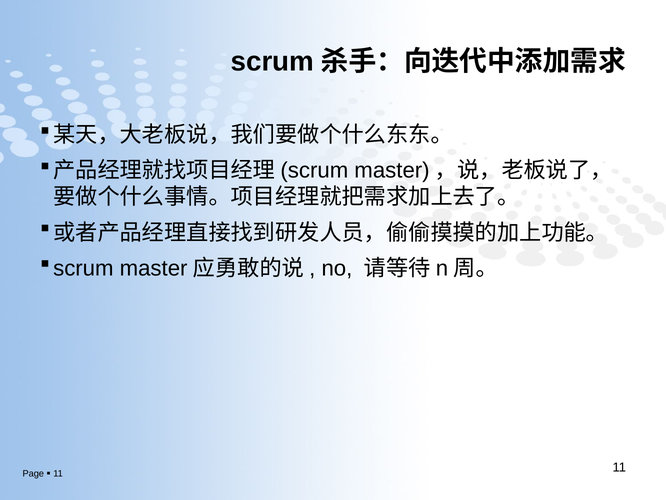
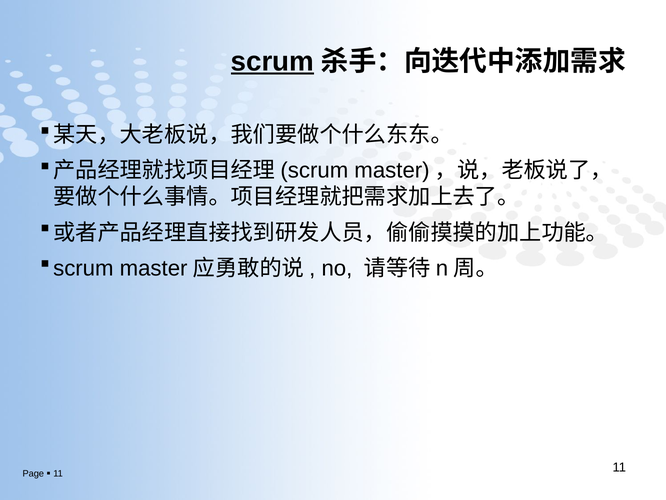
scrum underline: none -> present
